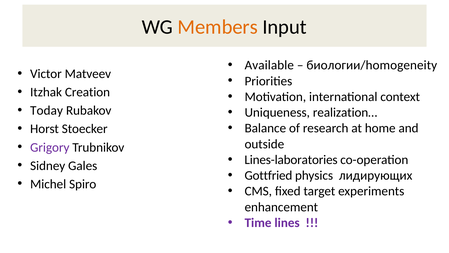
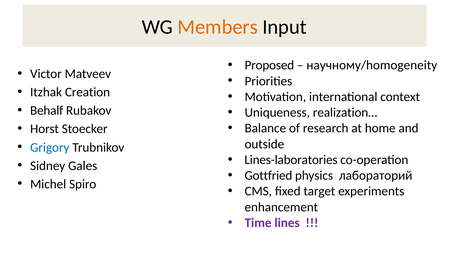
Available: Available -> Proposed
биологии/homogeneity: биологии/homogeneity -> научному/homogeneity
Today: Today -> Behalf
Grigory colour: purple -> blue
лидирующих: лидирующих -> лабораторий
